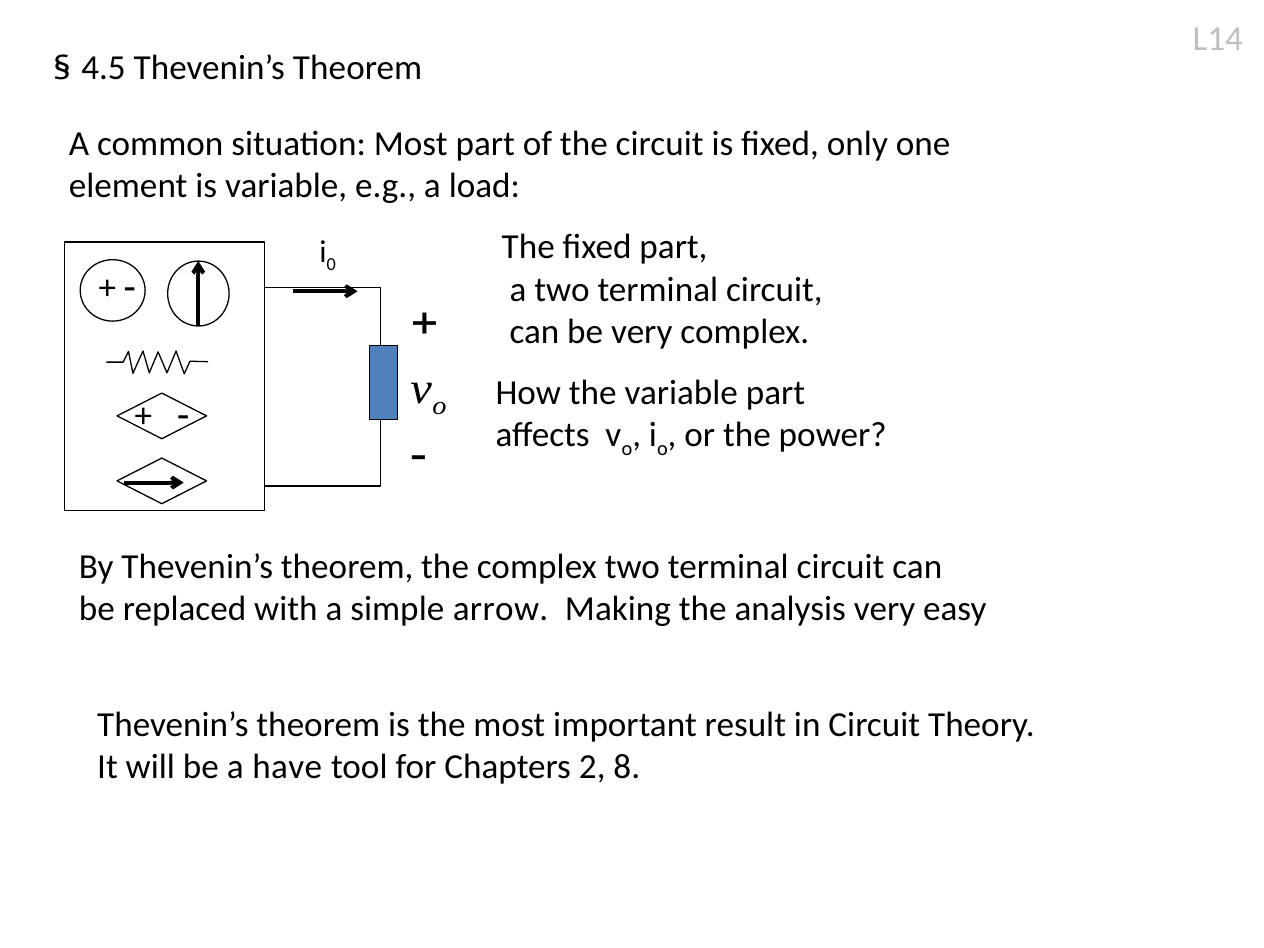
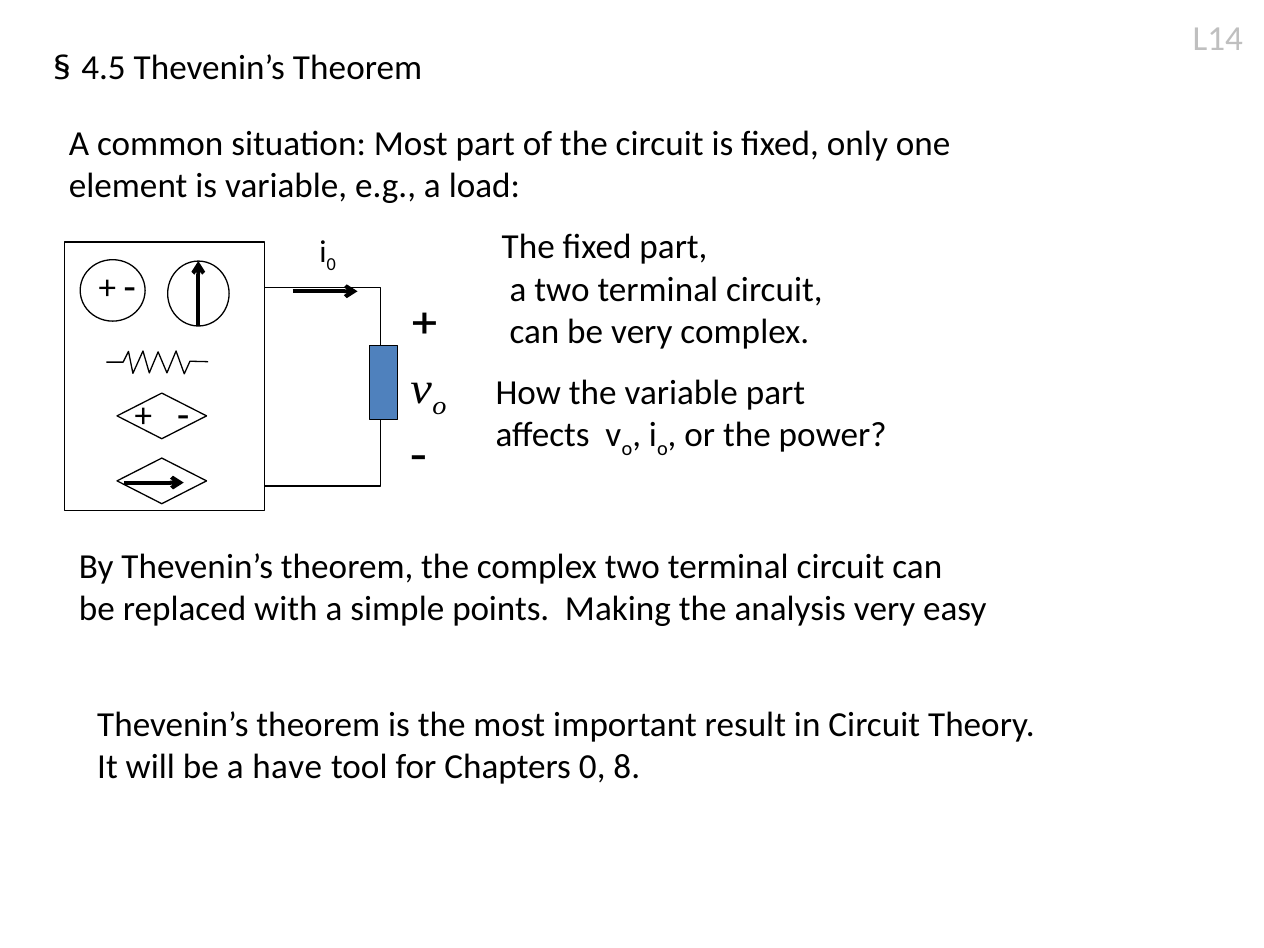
arrow: arrow -> points
Chapters 2: 2 -> 0
